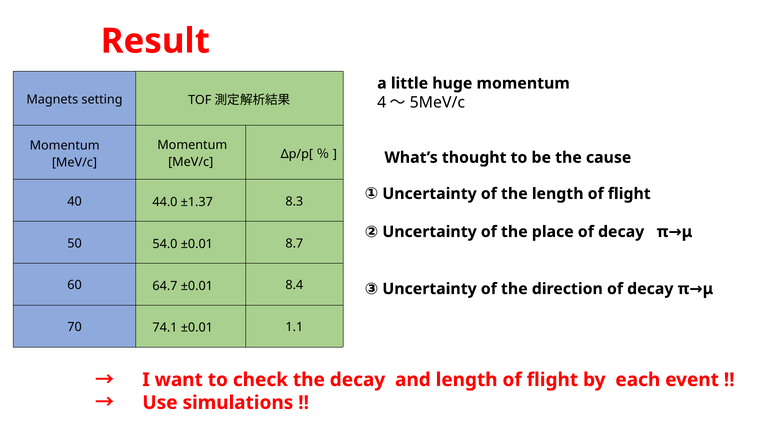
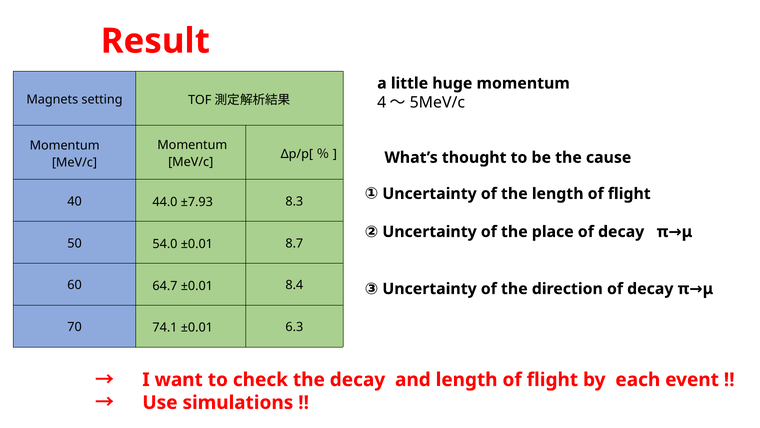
±1.37: ±1.37 -> ±7.93
1.1: 1.1 -> 6.3
